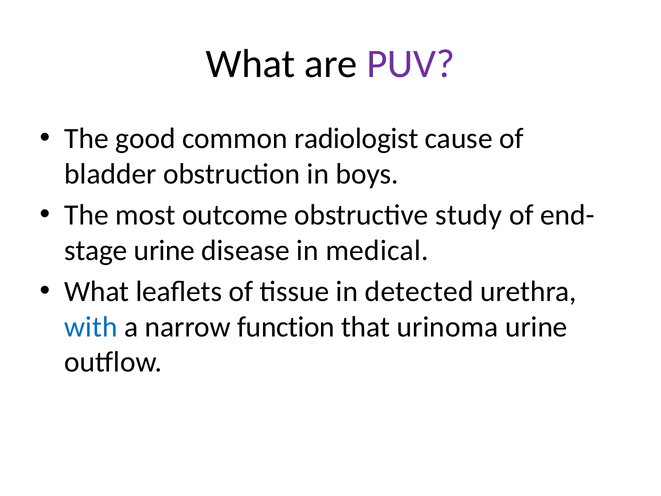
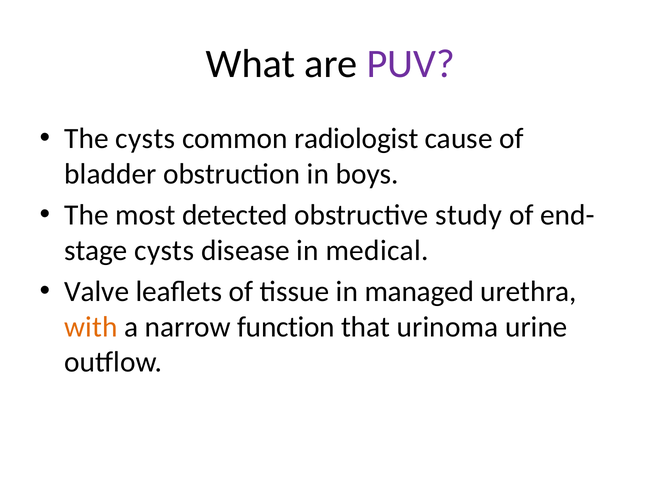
The good: good -> cysts
outcome: outcome -> detected
urine at (164, 250): urine -> cysts
What at (97, 291): What -> Valve
detected: detected -> managed
with colour: blue -> orange
